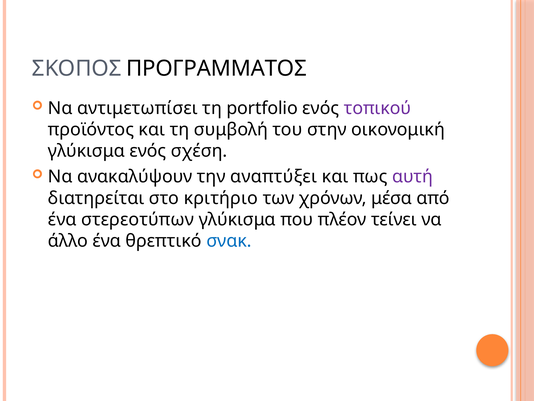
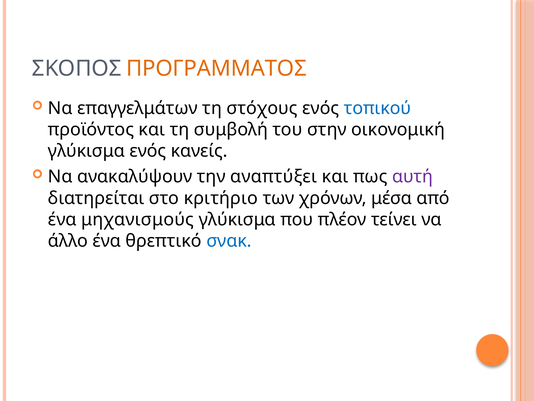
ΠΡΟΓΡΑΜΜΑΤΟΣ colour: black -> orange
αντιμετωπίσει: αντιμετωπίσει -> επαγγελμάτων
portfolio: portfolio -> στόχους
τοπικού colour: purple -> blue
σχέση: σχέση -> κανείς
στερεοτύπων: στερεοτύπων -> μηχανισμούς
